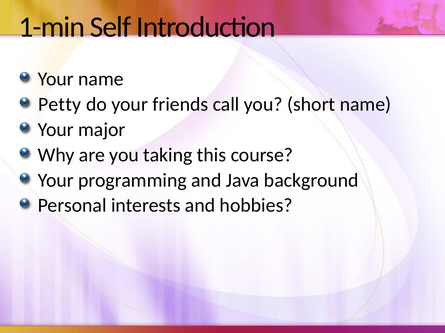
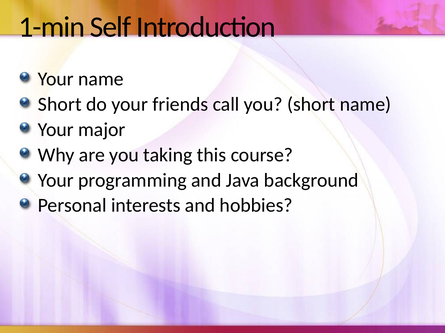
Petty at (60, 105): Petty -> Short
